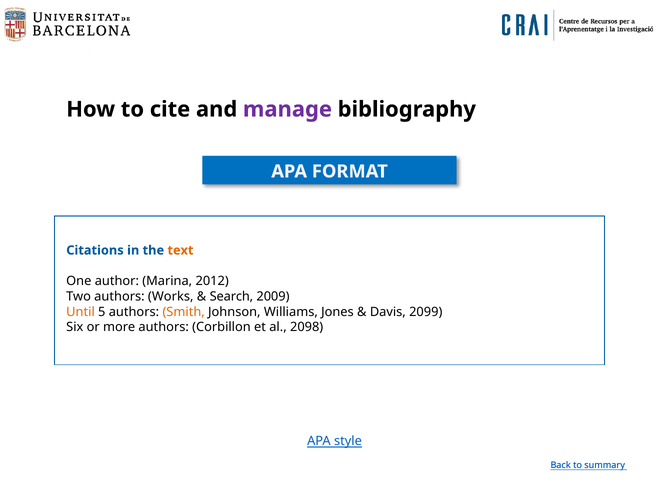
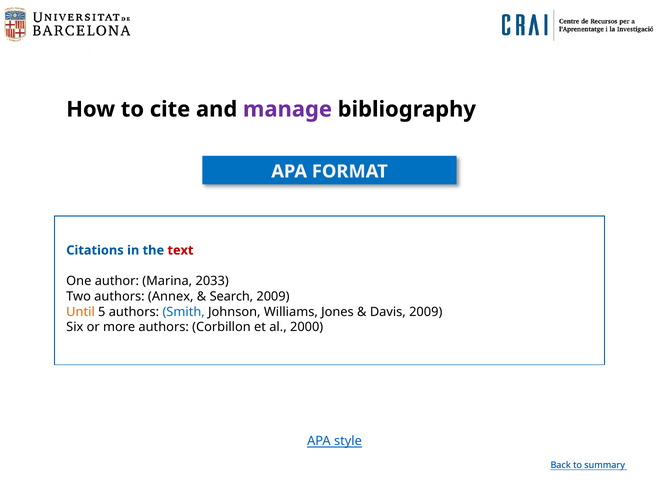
text colour: orange -> red
2012: 2012 -> 2033
Works: Works -> Annex
Smith colour: orange -> blue
Davis 2099: 2099 -> 2009
2098: 2098 -> 2000
